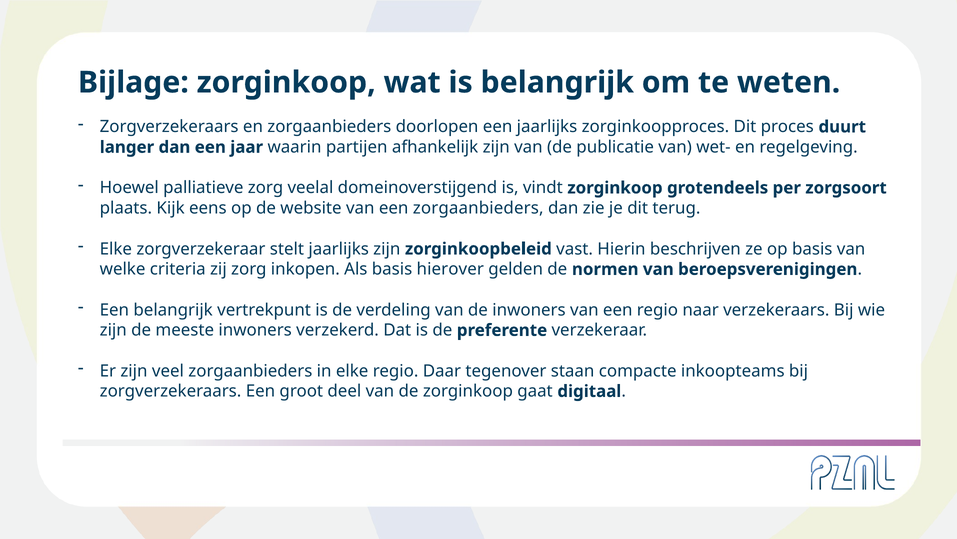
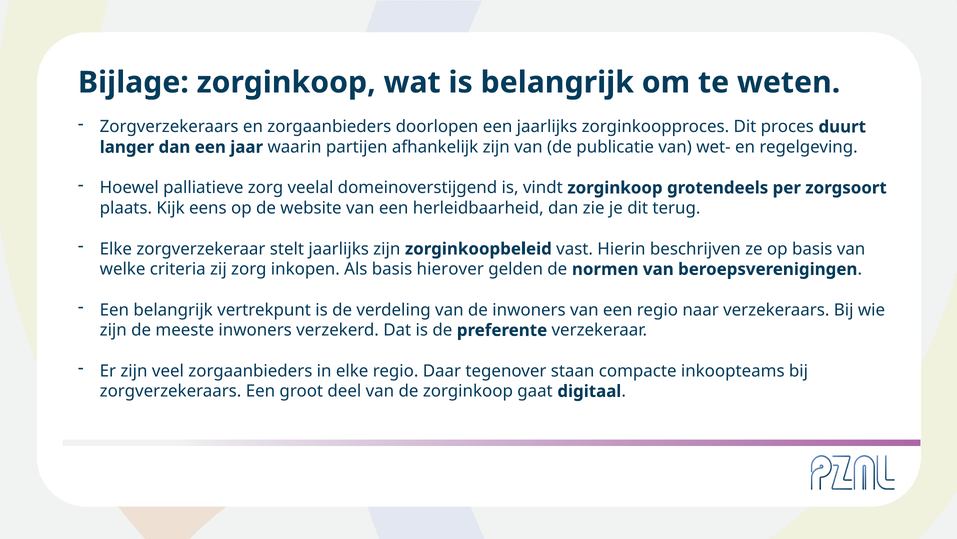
een zorgaanbieders: zorgaanbieders -> herleidbaarheid
